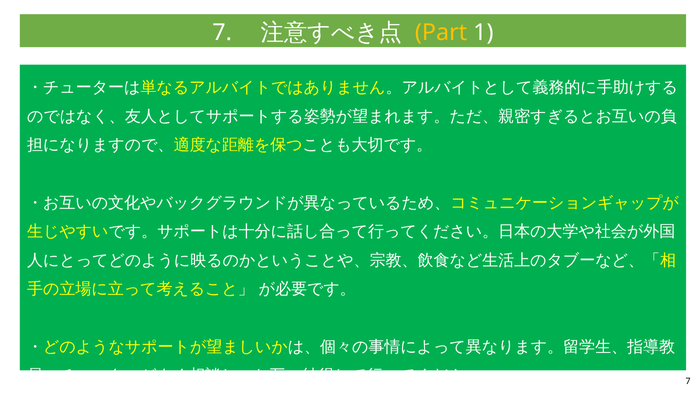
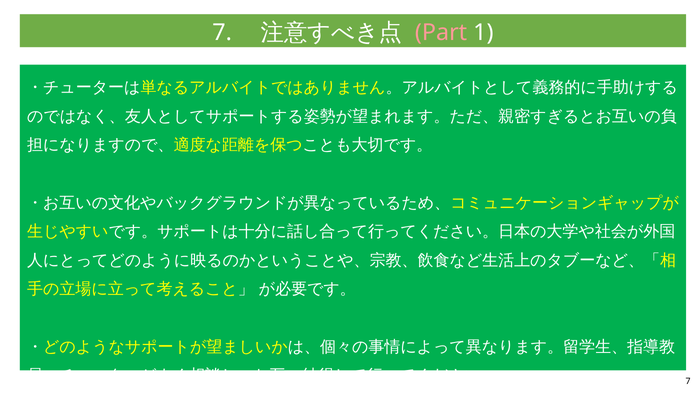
Part colour: yellow -> pink
